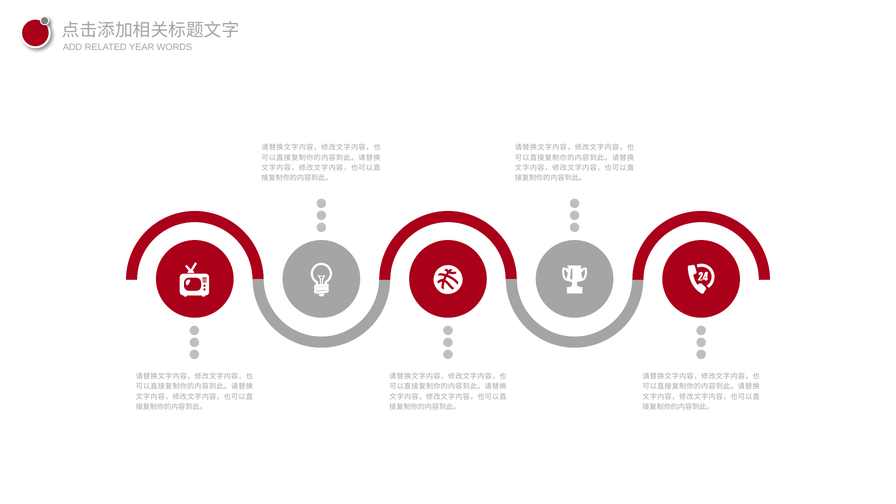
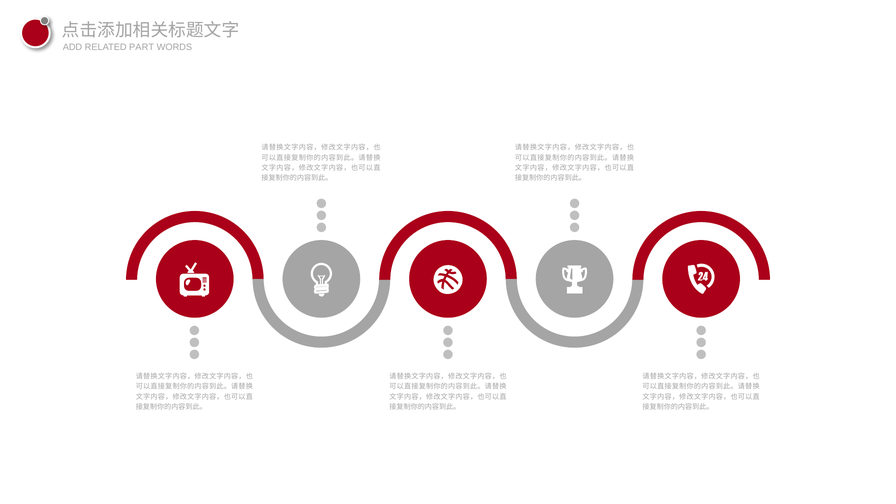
YEAR: YEAR -> PART
